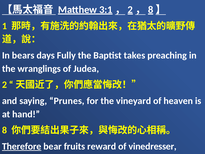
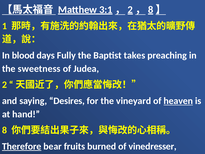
bears: bears -> blood
wranglings: wranglings -> sweetness
Prunes: Prunes -> Desires
heaven underline: none -> present
reward: reward -> burned
